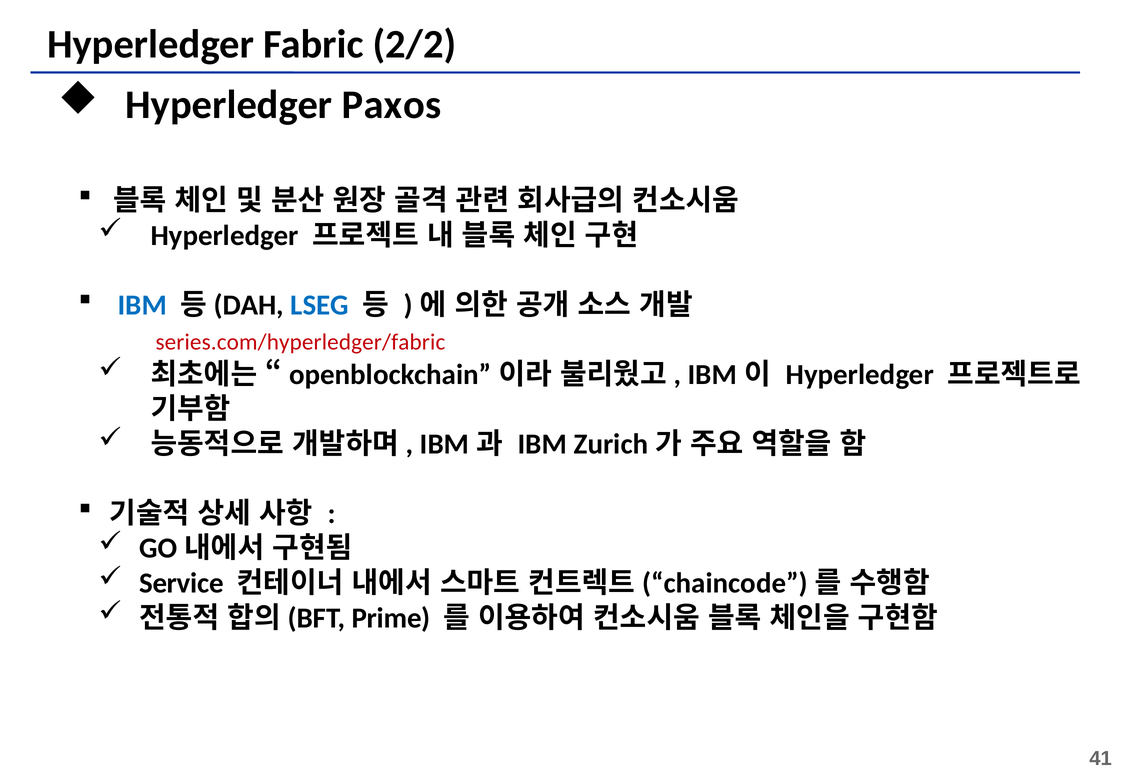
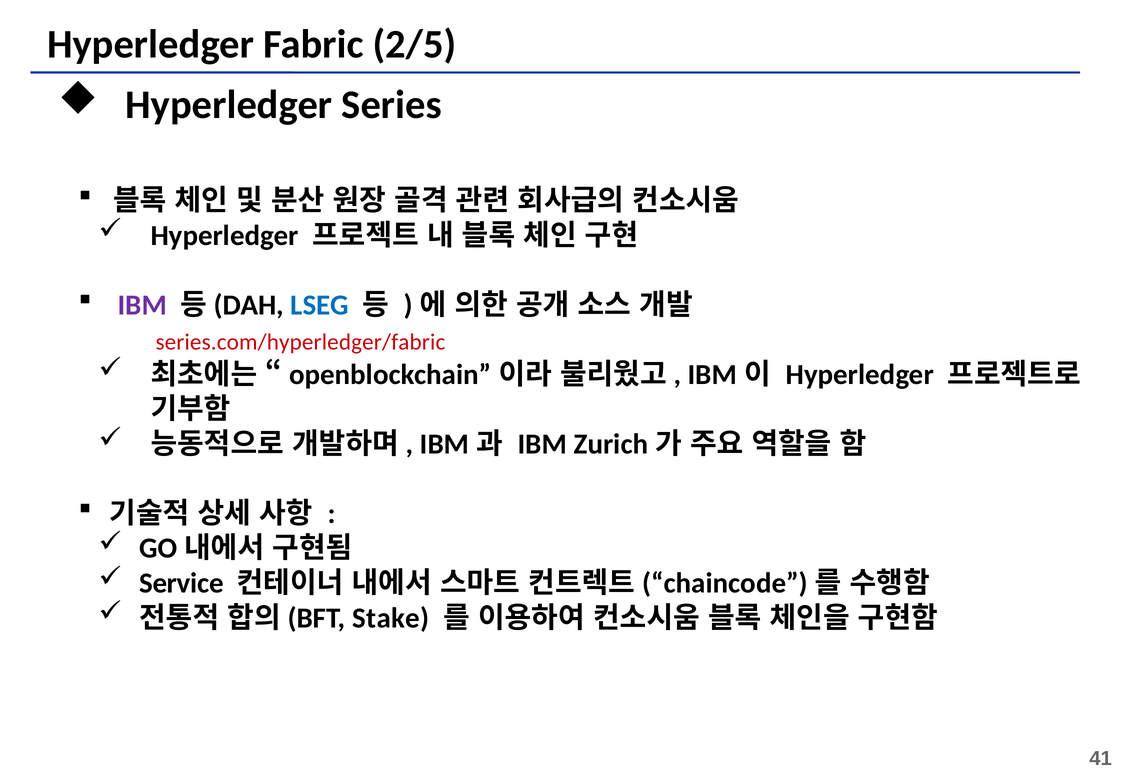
2/2: 2/2 -> 2/5
Paxos: Paxos -> Series
IBM at (142, 305) colour: blue -> purple
Prime: Prime -> Stake
